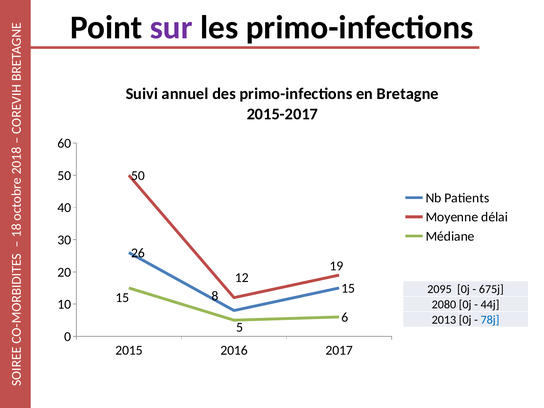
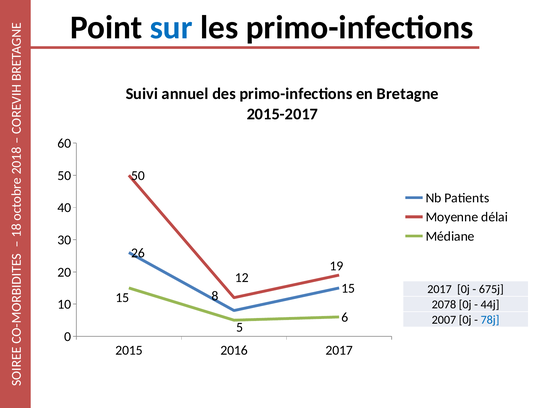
sur colour: purple -> blue
2095 at (439, 289): 2095 -> 2017
2080: 2080 -> 2078
2013: 2013 -> 2007
